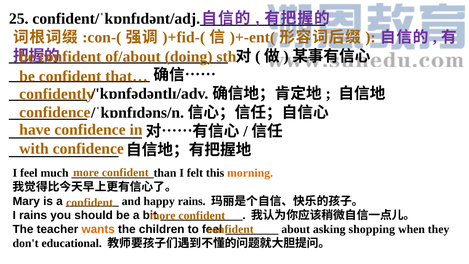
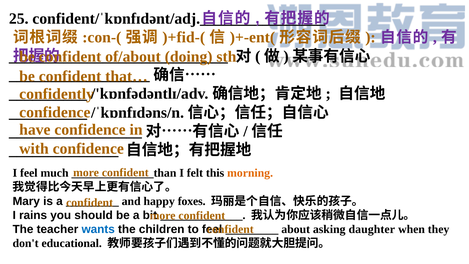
happy rains: rains -> foxes
wants colour: orange -> blue
shopping: shopping -> daughter
